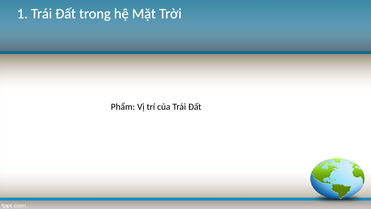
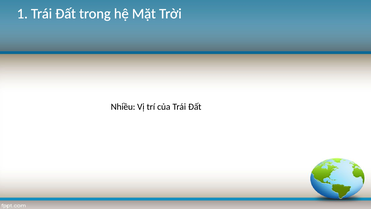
Phẩm: Phẩm -> Nhiều
